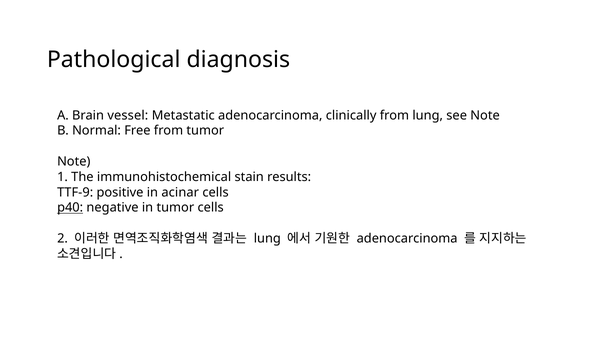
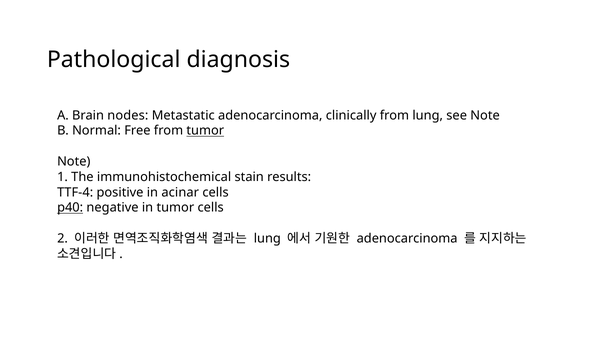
vessel: vessel -> nodes
tumor at (205, 131) underline: none -> present
TTF-9: TTF-9 -> TTF-4
